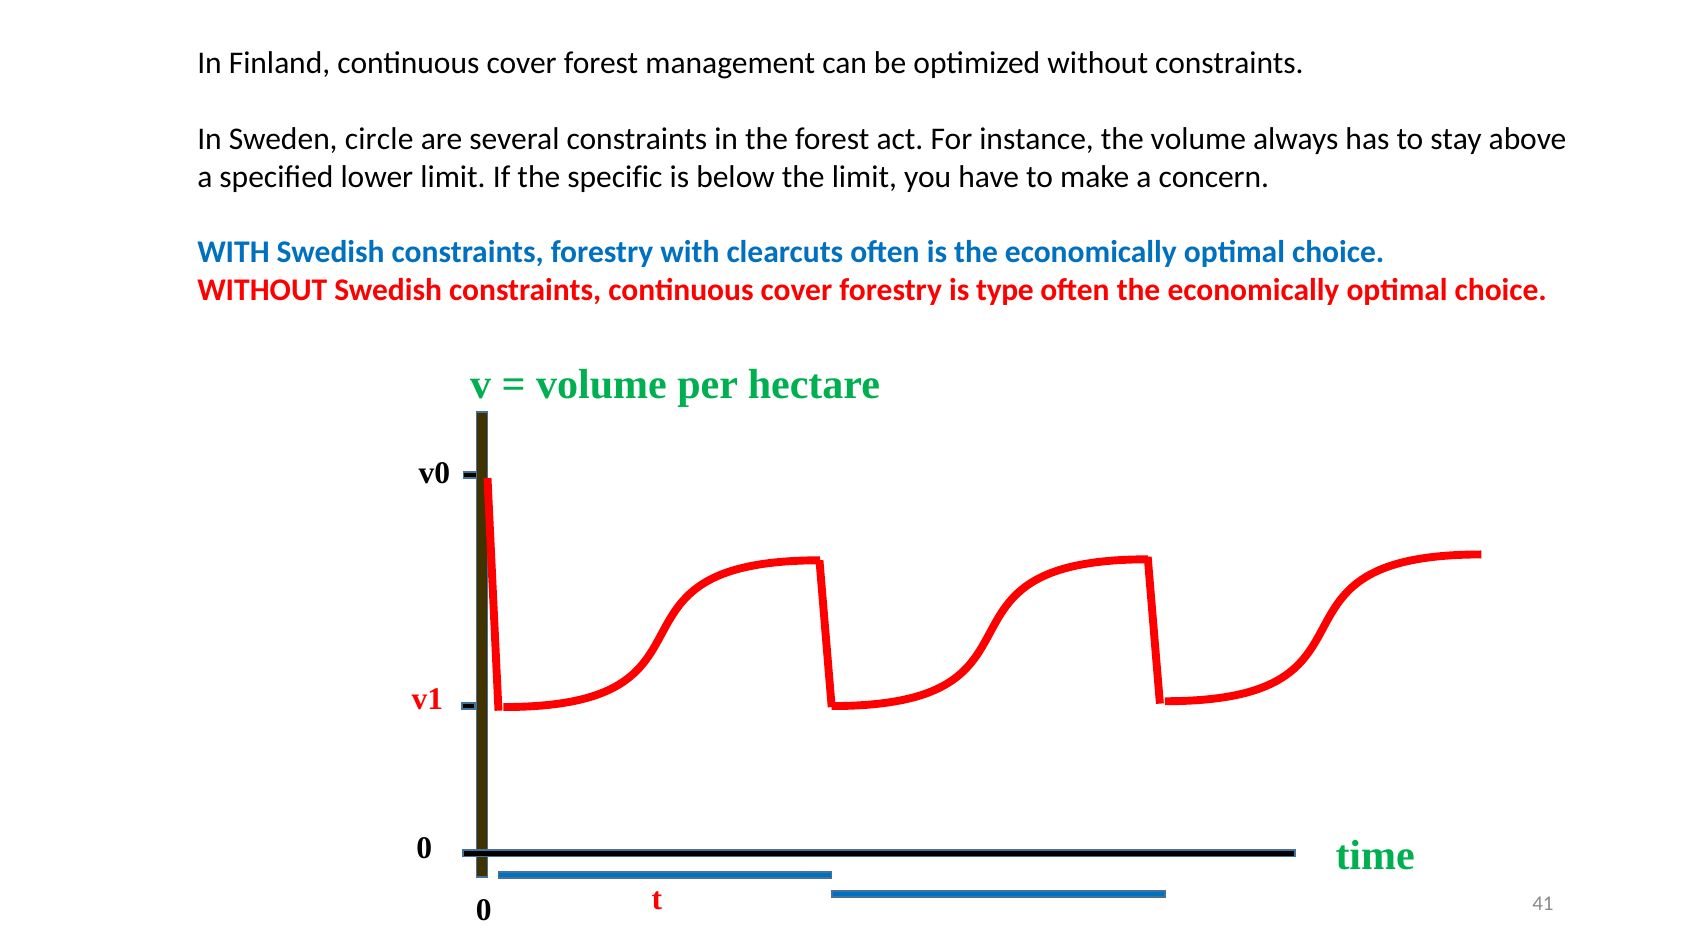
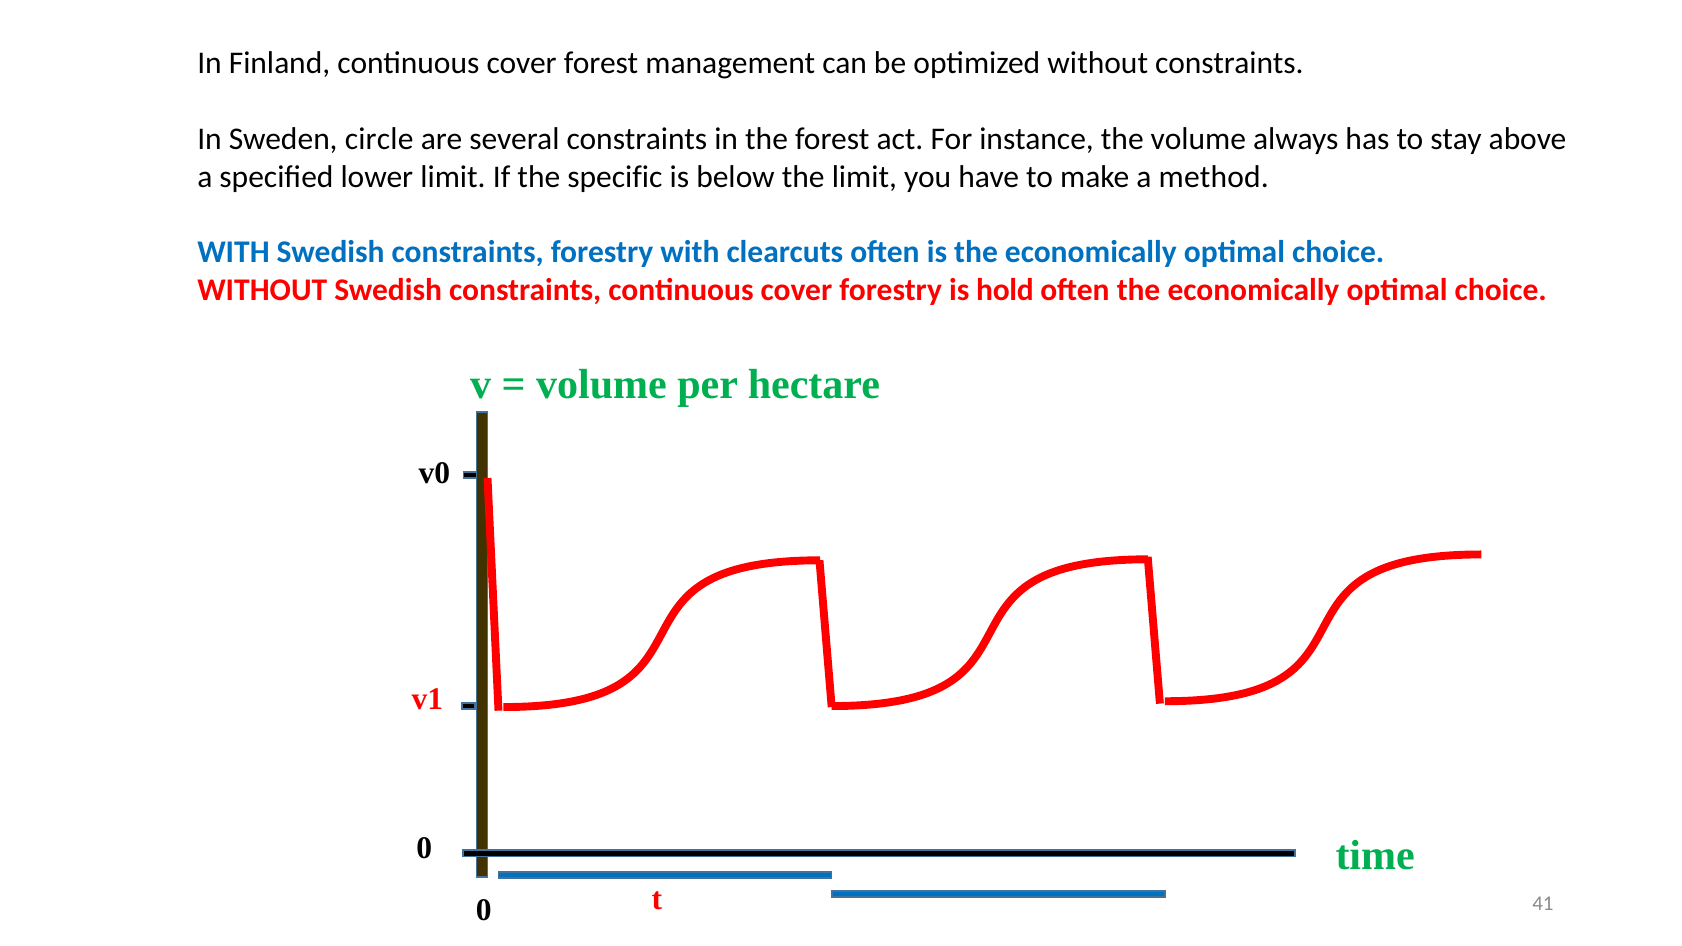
concern: concern -> method
type: type -> hold
